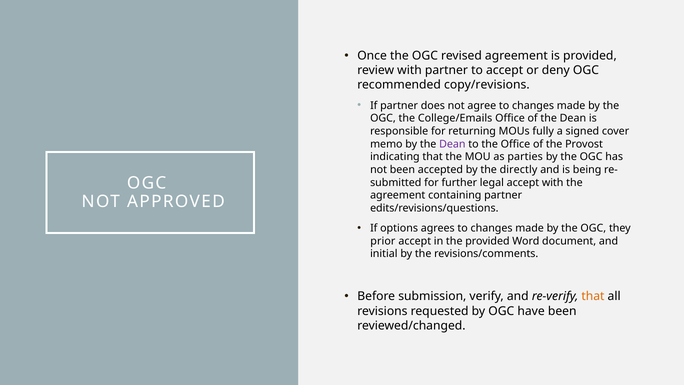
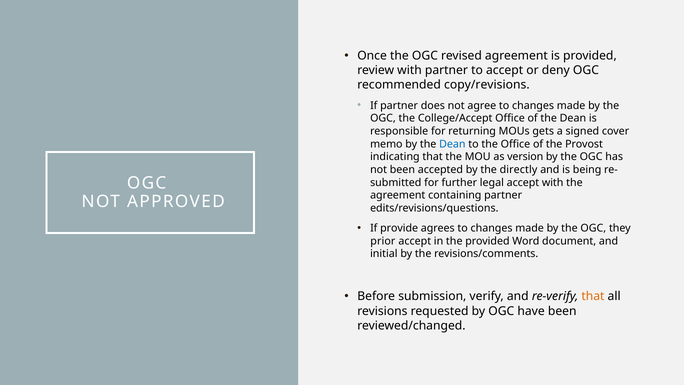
College/Emails: College/Emails -> College/Accept
fully: fully -> gets
Dean at (452, 144) colour: purple -> blue
parties: parties -> version
options: options -> provide
